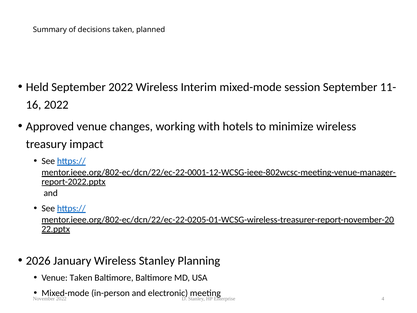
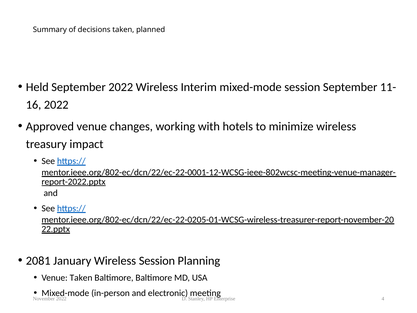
2026: 2026 -> 2081
Wireless Stanley: Stanley -> Session
